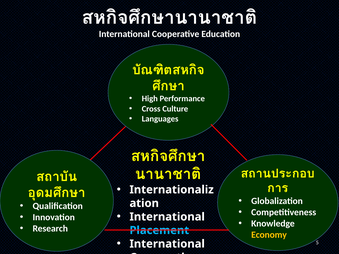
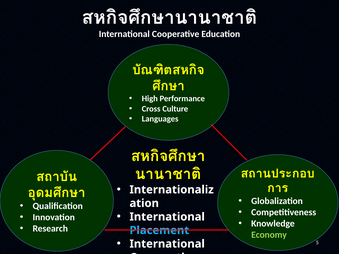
Economy colour: yellow -> light green
